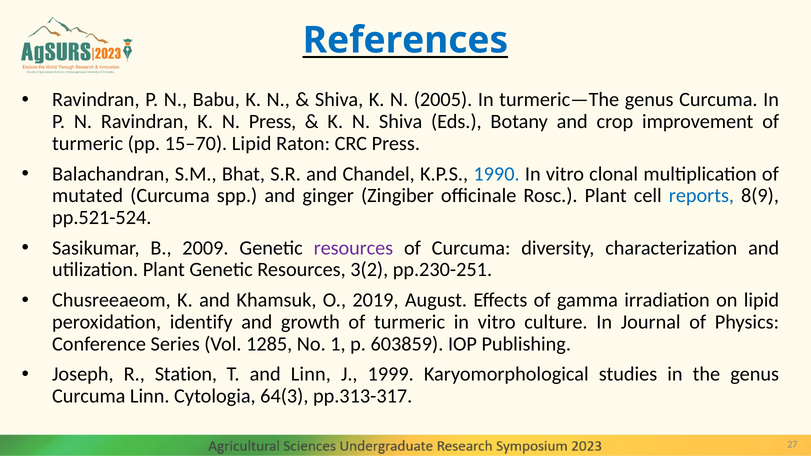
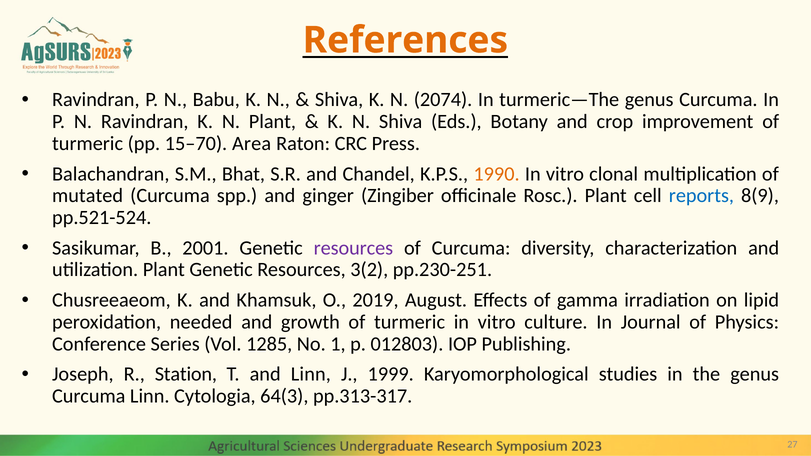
References colour: blue -> orange
2005: 2005 -> 2074
N Press: Press -> Plant
15–70 Lipid: Lipid -> Area
1990 colour: blue -> orange
2009: 2009 -> 2001
identify: identify -> needed
603859: 603859 -> 012803
